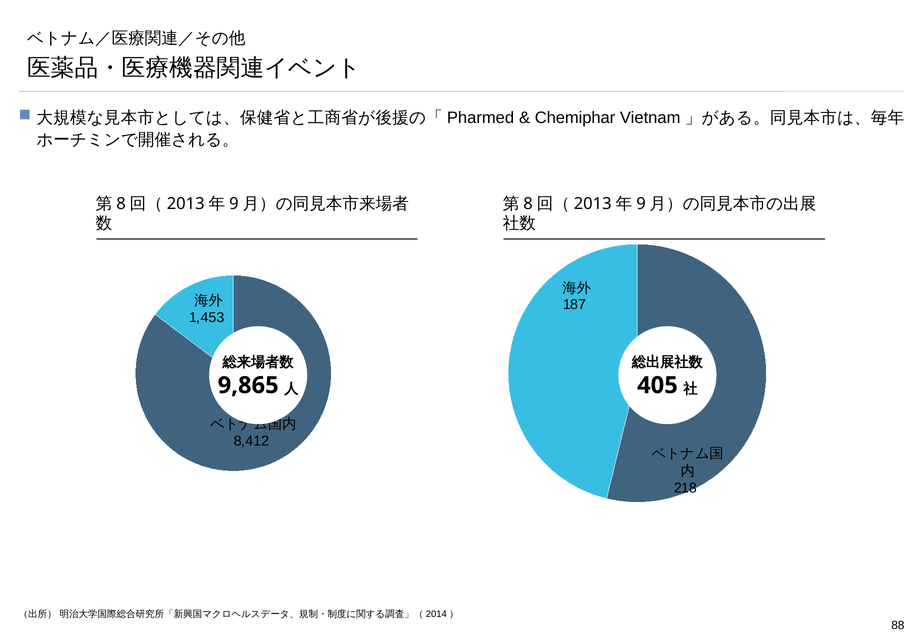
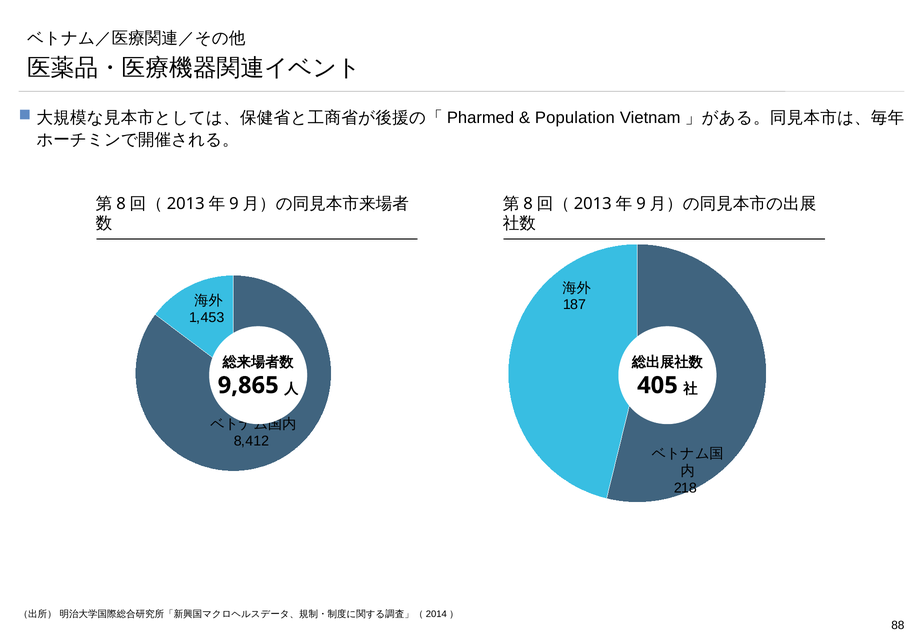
Chemiphar: Chemiphar -> Population
